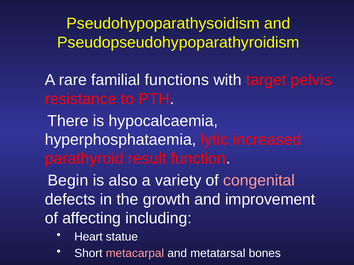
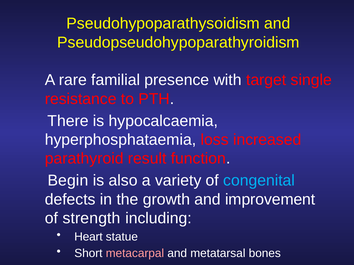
functions: functions -> presence
pelvis: pelvis -> single
lytic: lytic -> loss
congenital colour: pink -> light blue
affecting: affecting -> strength
